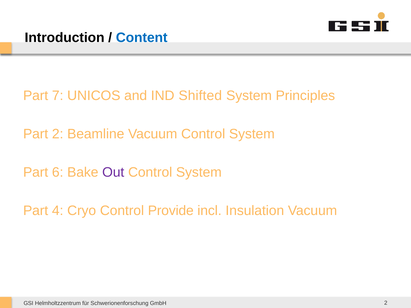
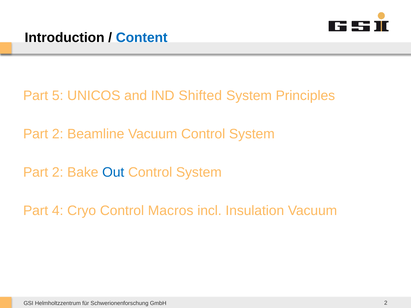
7: 7 -> 5
6 at (58, 172): 6 -> 2
Out colour: purple -> blue
Provide: Provide -> Macros
